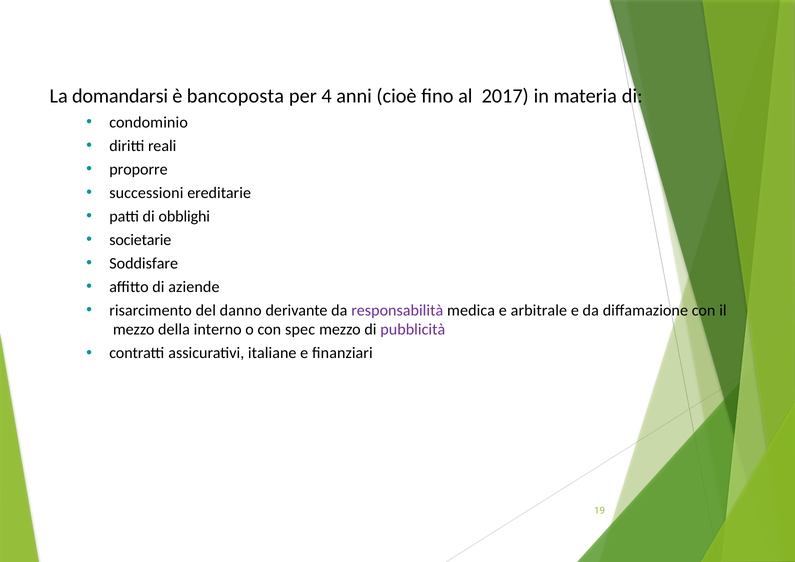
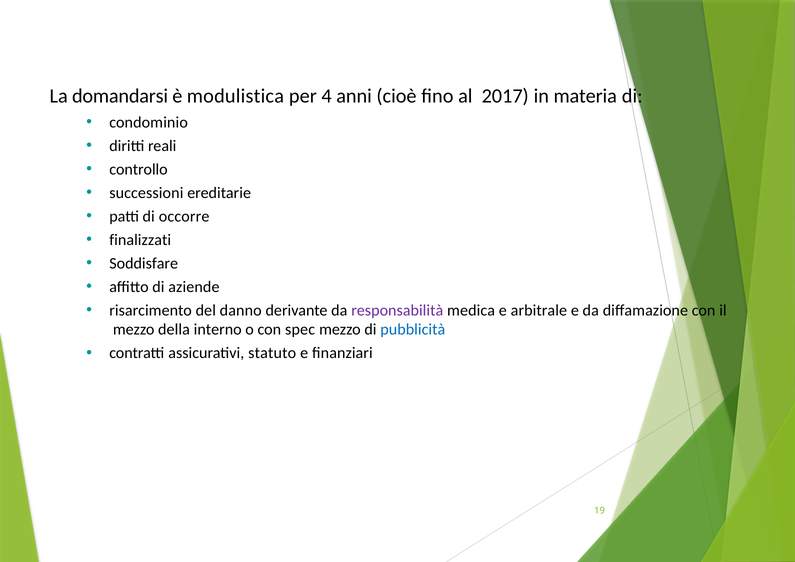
bancoposta: bancoposta -> modulistica
proporre: proporre -> controllo
obblighi: obblighi -> occorre
societarie: societarie -> finalizzati
pubblicità colour: purple -> blue
italiane: italiane -> statuto
